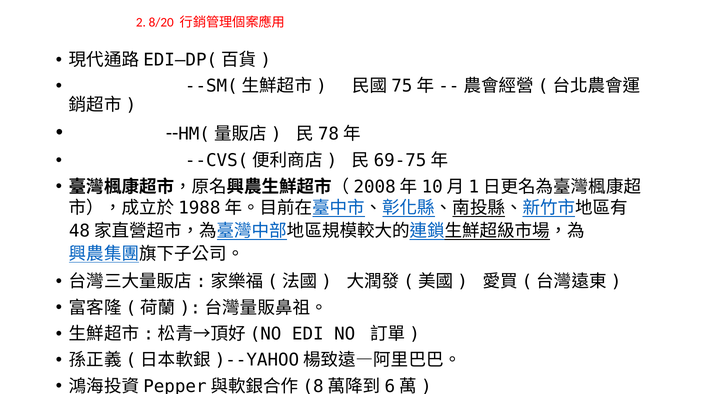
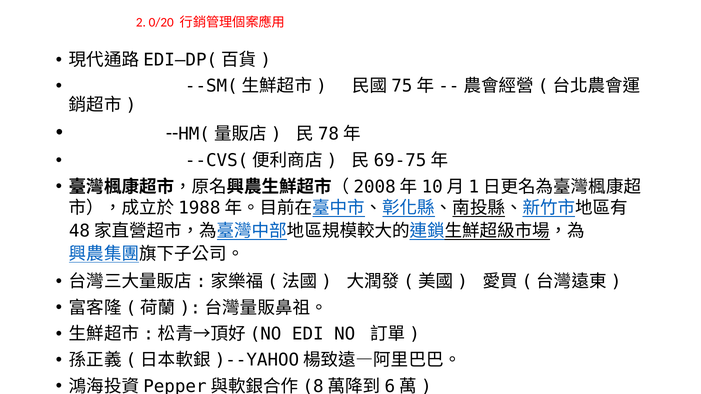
8/20: 8/20 -> 0/20
